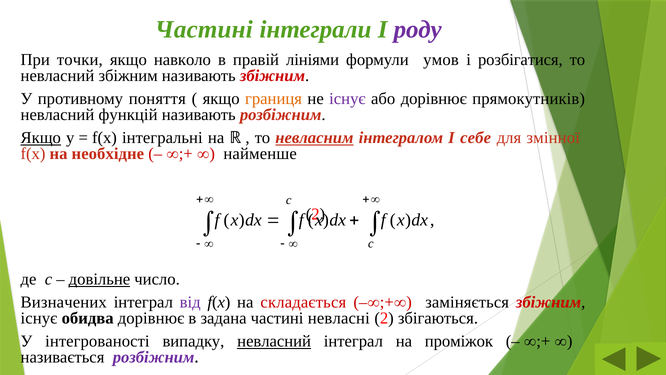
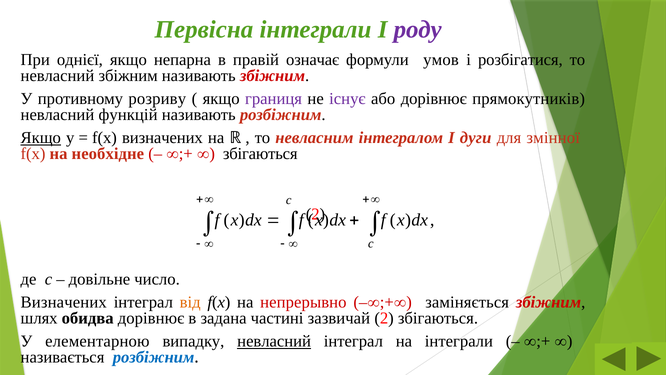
Частині at (204, 30): Частині -> Первісна
точки: точки -> однієї
навколо: навколо -> непарна
лініями: лініями -> означає
поняття: поняття -> розриву
границя colour: orange -> purple
f(x інтегральні: інтегральні -> визначених
невласним underline: present -> none
себе: себе -> дуги
найменше at (260, 154): найменше -> збігаються
довільне underline: present -> none
від colour: purple -> orange
складається: складається -> непрерывно
існує at (39, 318): існує -> шлях
невласні: невласні -> зазвичай
інтегрованості: інтегрованості -> елементарною
на проміжок: проміжок -> інтеграли
розбіжним at (154, 357) colour: purple -> blue
